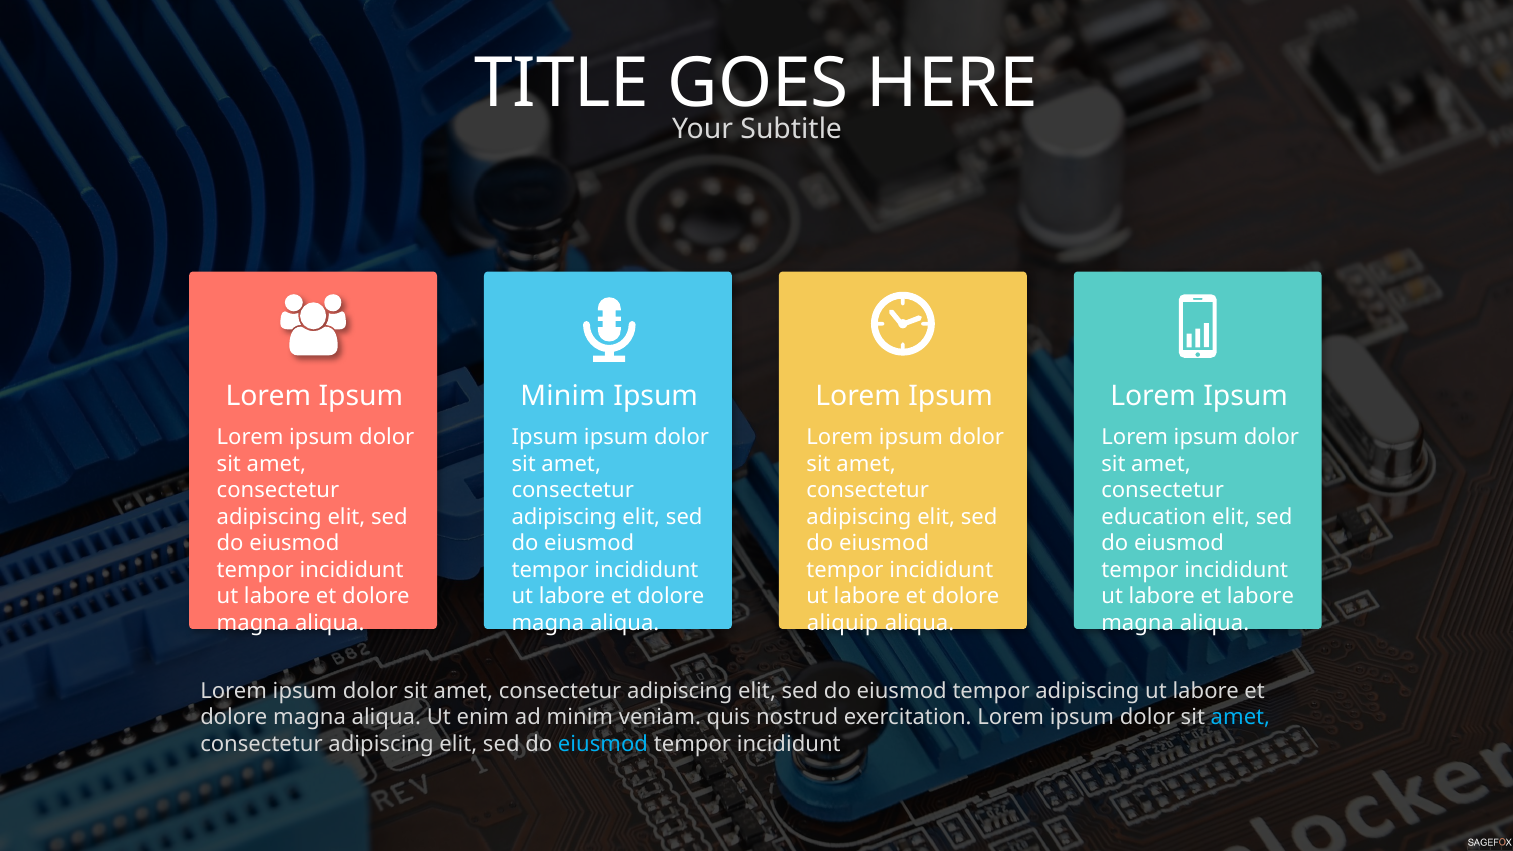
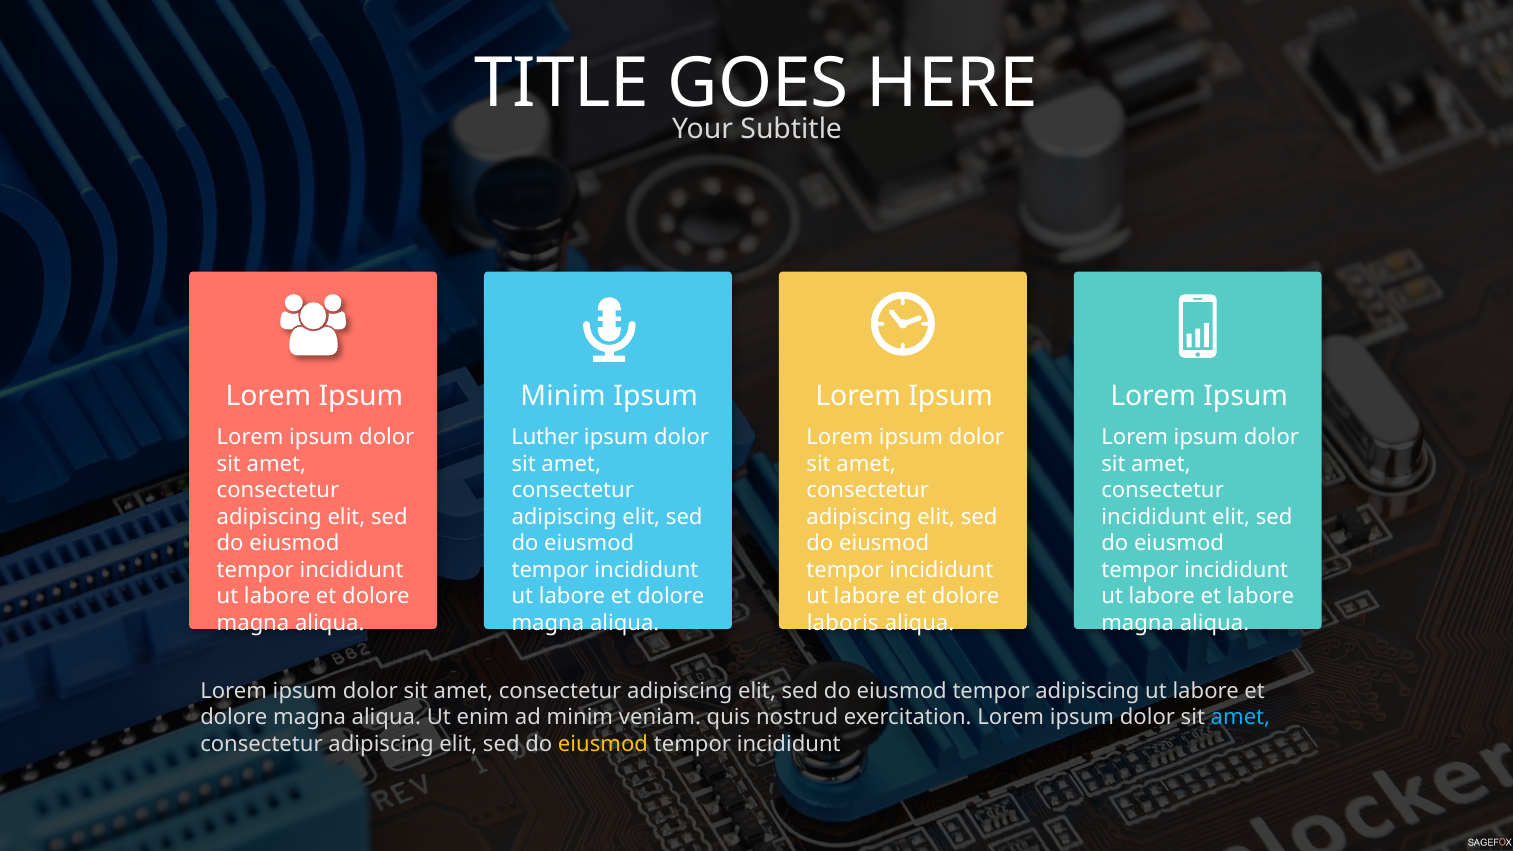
Ipsum at (545, 438): Ipsum -> Luther
education at (1154, 517): education -> incididunt
aliquip: aliquip -> laboris
eiusmod at (603, 744) colour: light blue -> yellow
